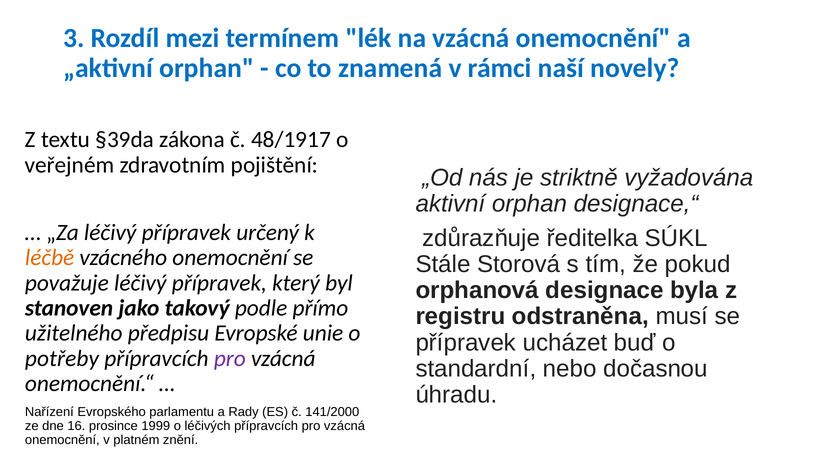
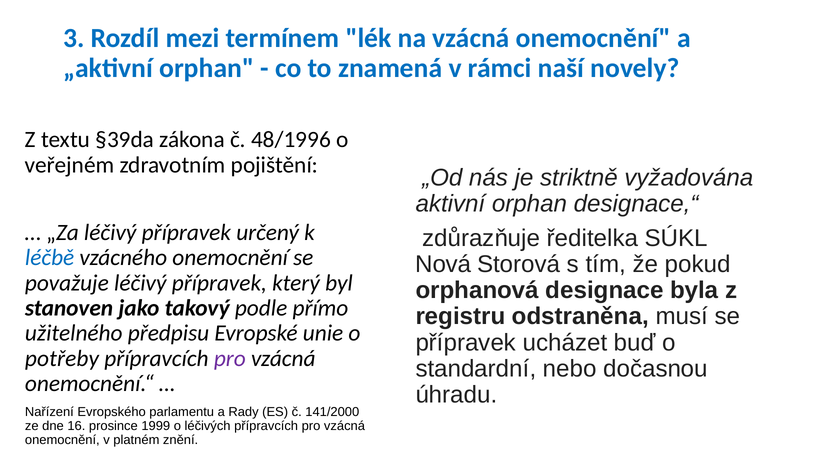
48/1917: 48/1917 -> 48/1996
léčbě colour: orange -> blue
Stále: Stále -> Nová
